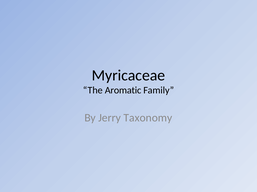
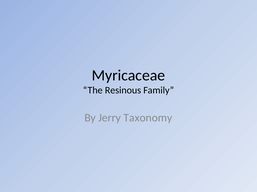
Aromatic: Aromatic -> Resinous
